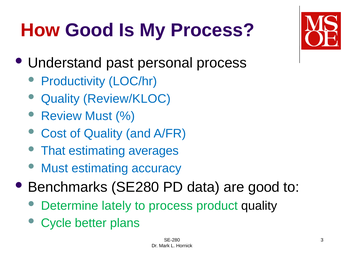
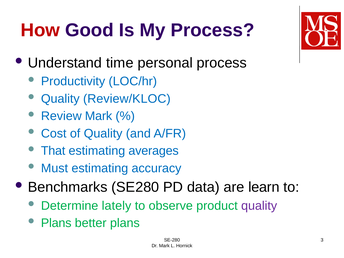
past: past -> time
Review Must: Must -> Mark
are good: good -> learn
to process: process -> observe
quality at (259, 206) colour: black -> purple
Cycle at (56, 223): Cycle -> Plans
